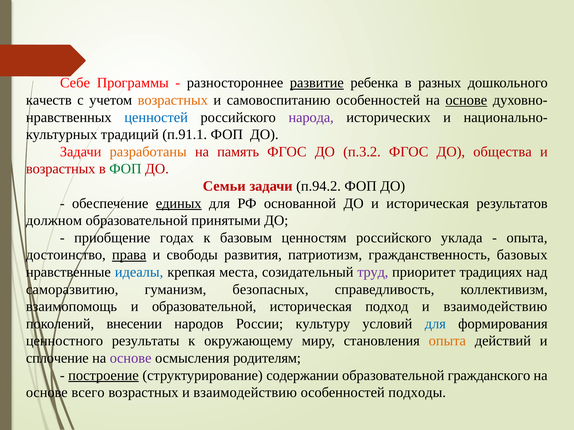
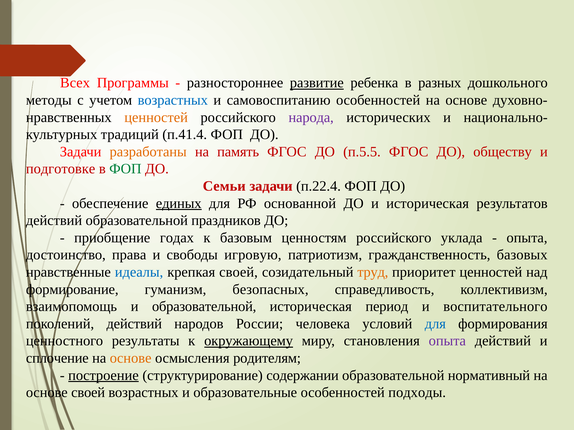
Себе: Себе -> Всех
качеств: качеств -> методы
возрастных at (173, 100) colour: orange -> blue
основе at (466, 100) underline: present -> none
ценностей at (156, 117) colour: blue -> orange
п.91.1: п.91.1 -> п.41.4
п.3.2: п.3.2 -> п.5.5
общества: общества -> обществу
возрастных at (61, 169): возрастных -> подготовке
п.94.2: п.94.2 -> п.22.4
должном at (54, 221): должном -> действий
принятыми: принятыми -> праздников
права underline: present -> none
развития: развития -> игровую
крепкая места: места -> своей
труд colour: purple -> orange
приоритет традициях: традициях -> ценностей
саморазвитию: саморазвитию -> формирование
подход: подход -> период
взаимодействию at (495, 307): взаимодействию -> воспитательного
поколений внесении: внесении -> действий
культуру: культуру -> человека
окружающему underline: none -> present
опыта at (447, 341) colour: orange -> purple
основе at (131, 359) colour: purple -> orange
гражданского: гражданского -> нормативный
основе всего: всего -> своей
возрастных и взаимодействию: взаимодействию -> образовательные
